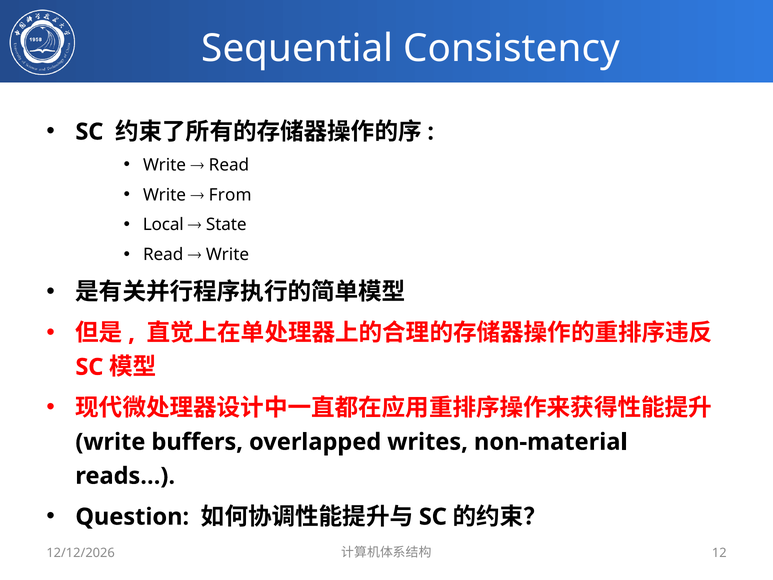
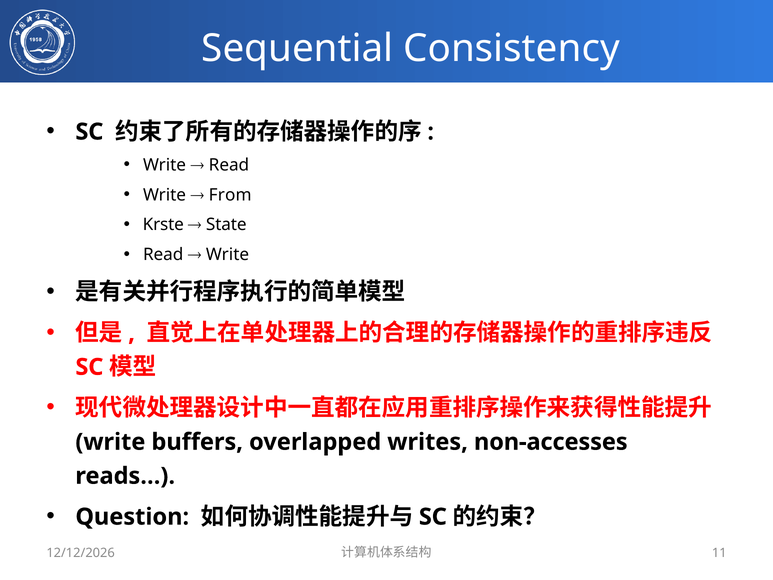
Local: Local -> Krste
non-material: non-material -> non-accesses
12: 12 -> 11
